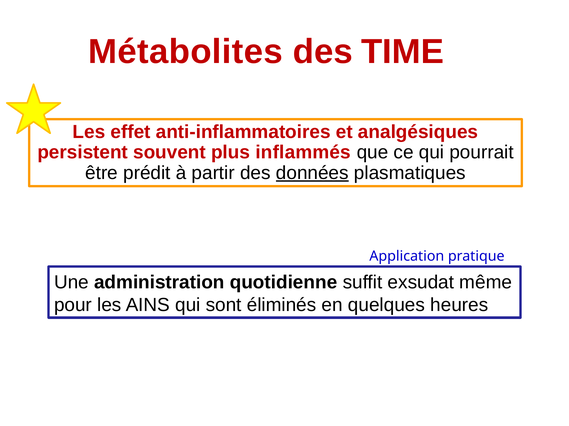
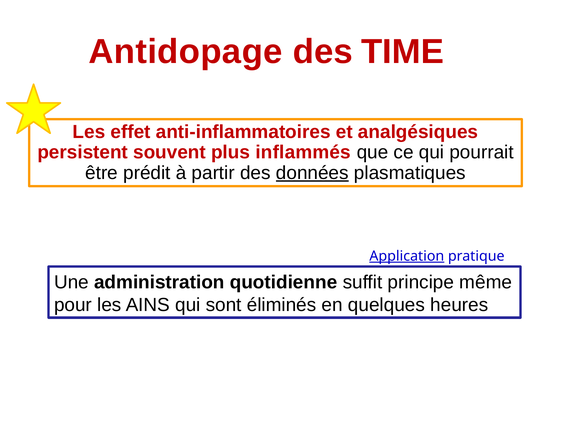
Métabolites: Métabolites -> Antidopage
Application underline: none -> present
exsudat: exsudat -> principe
